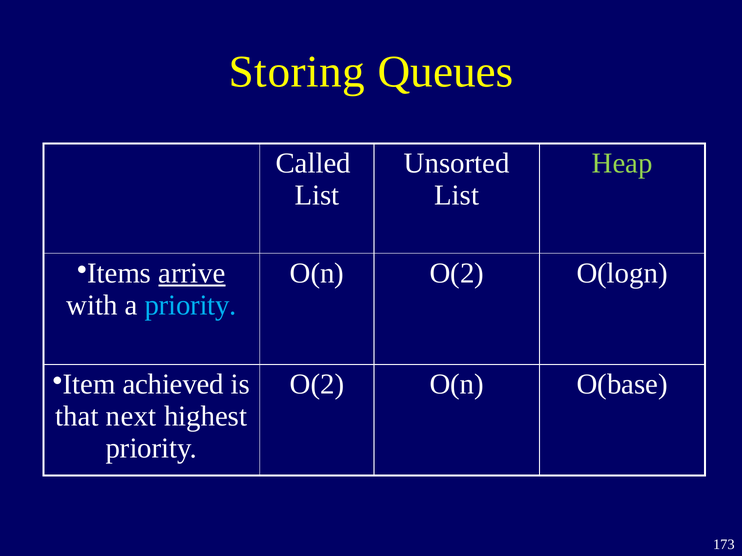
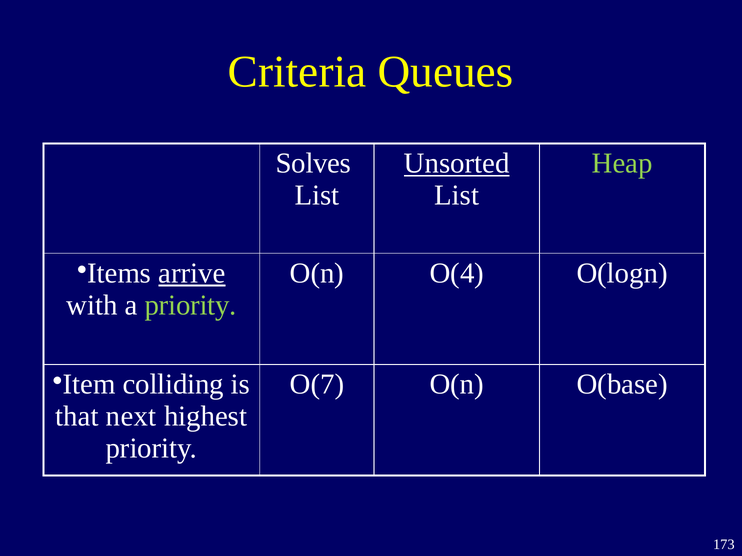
Storing: Storing -> Criteria
Called: Called -> Solves
Unsorted underline: none -> present
O(n O(2: O(2 -> O(4
priority at (191, 305) colour: light blue -> light green
achieved: achieved -> colliding
O(2 at (317, 385): O(2 -> O(7
